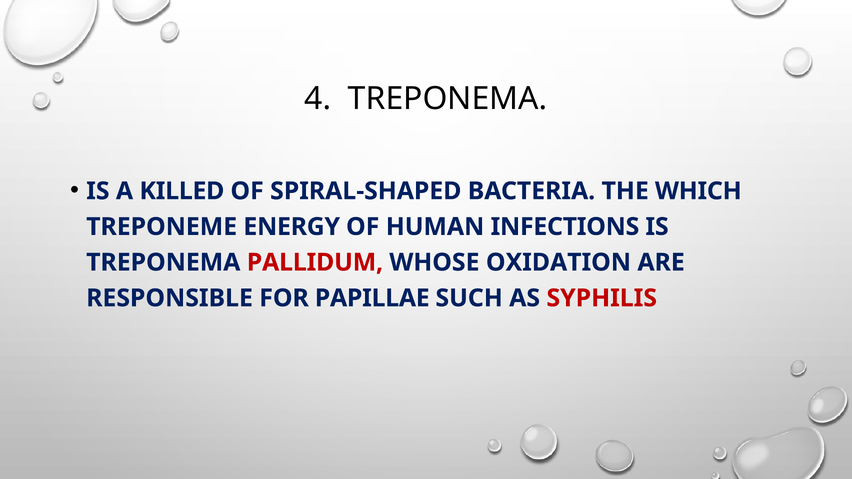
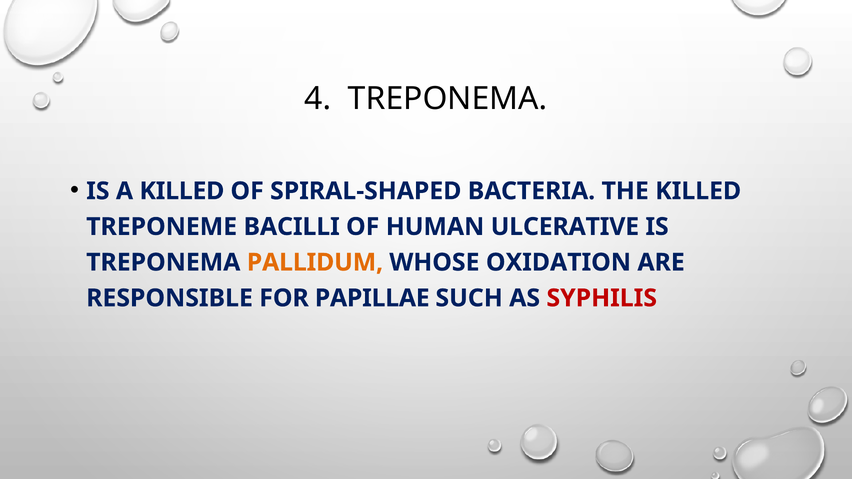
THE WHICH: WHICH -> KILLED
ENERGY: ENERGY -> BACILLI
INFECTIONS: INFECTIONS -> ULCERATIVE
PALLIDUM colour: red -> orange
